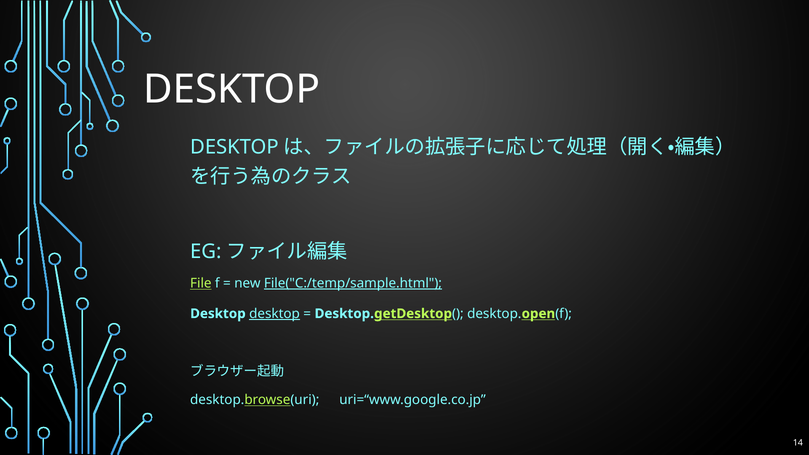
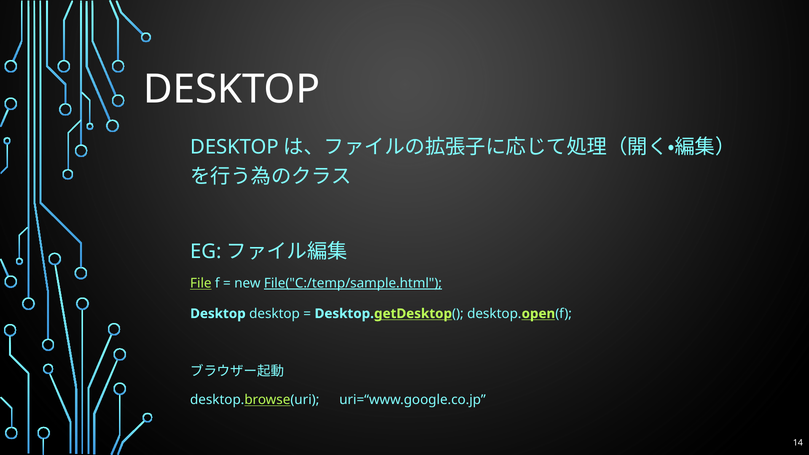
desktop at (275, 314) underline: present -> none
